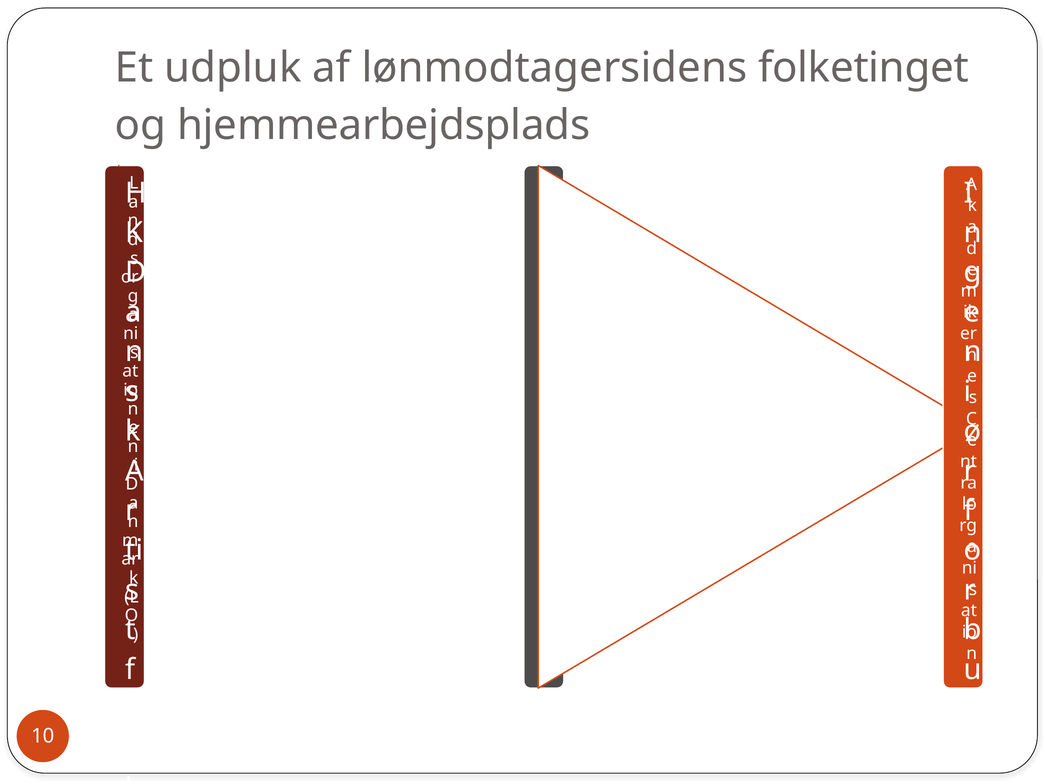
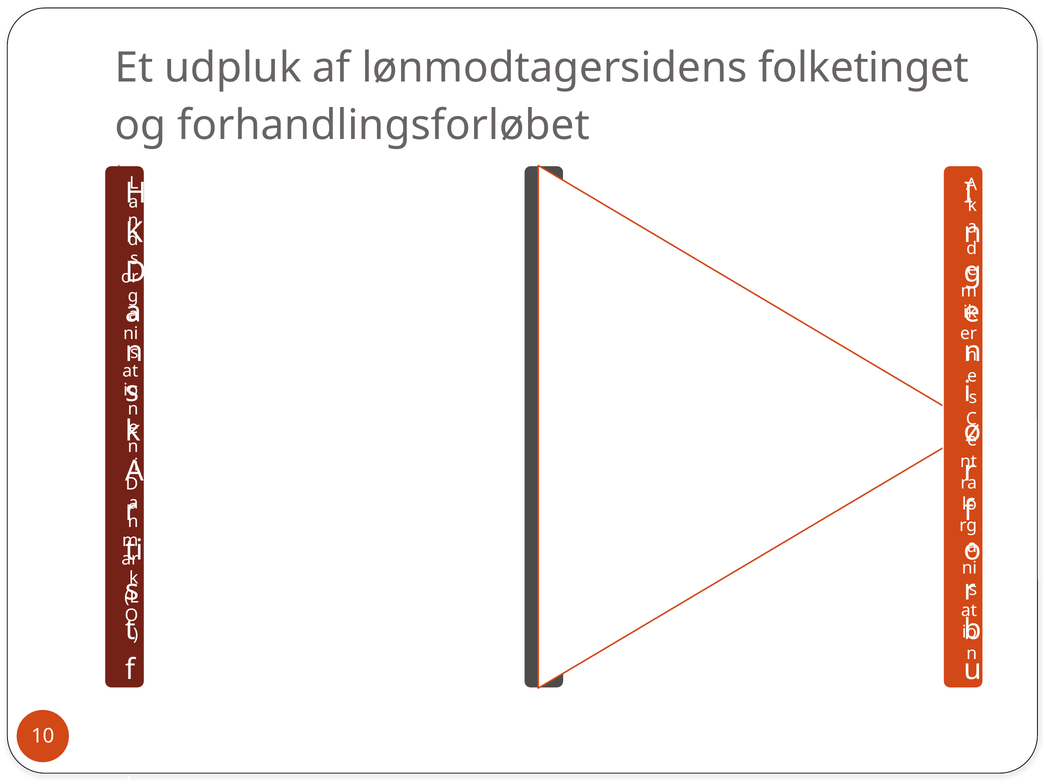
hjemmearbejdsplads: hjemmearbejdsplads -> forhandlingsforløbet
